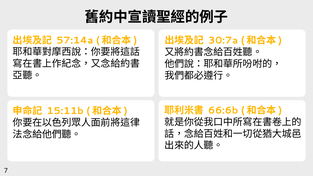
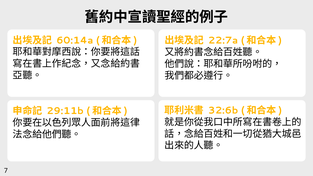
57:14a: 57:14a -> 60:14a
30:7a: 30:7a -> 22:7a
66:6b: 66:6b -> 32:6b
15:11b: 15:11b -> 29:11b
